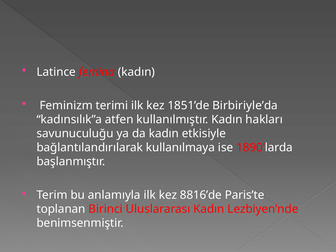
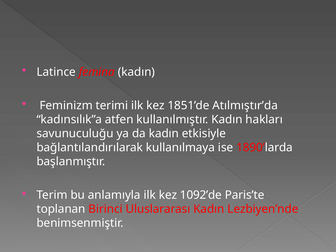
Birbiriyle’da: Birbiriyle’da -> Atılmıştır’da
8816’de: 8816’de -> 1092’de
